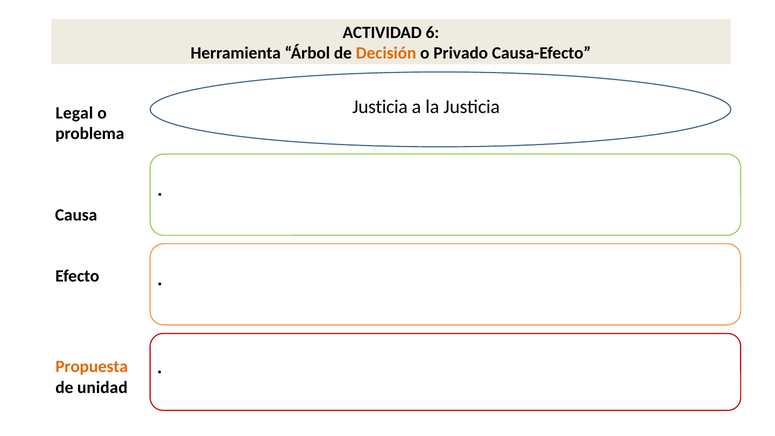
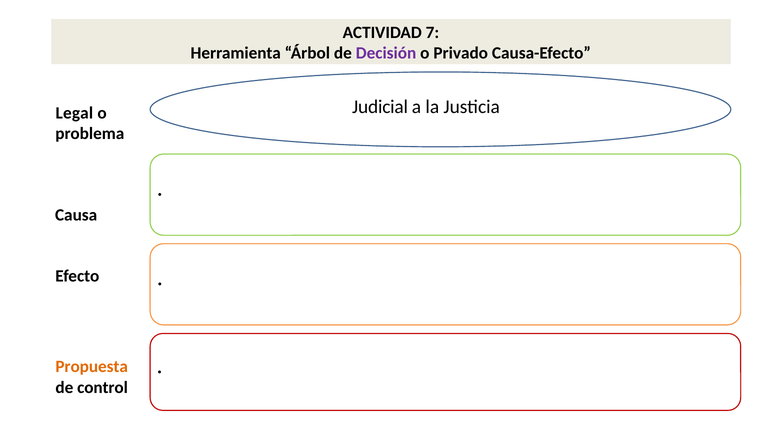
6: 6 -> 7
Decisión colour: orange -> purple
Justicia at (380, 107): Justicia -> Judicial
unidad: unidad -> control
